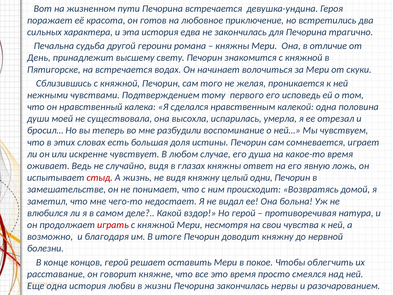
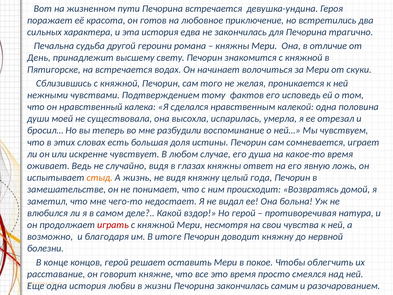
первого: первого -> фактов
стыд colour: red -> orange
одни: одни -> года
нервы: нервы -> самим
